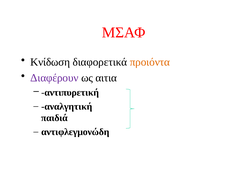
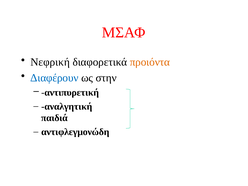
Κνίδωση: Κνίδωση -> Νεφρική
Διαφέρουν colour: purple -> blue
αιτια: αιτια -> στην
